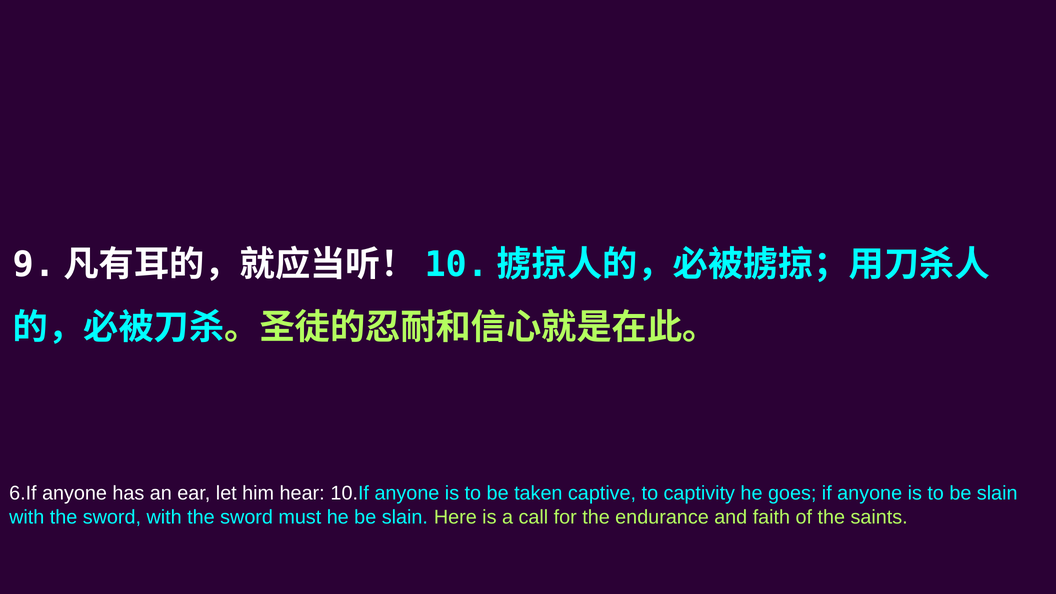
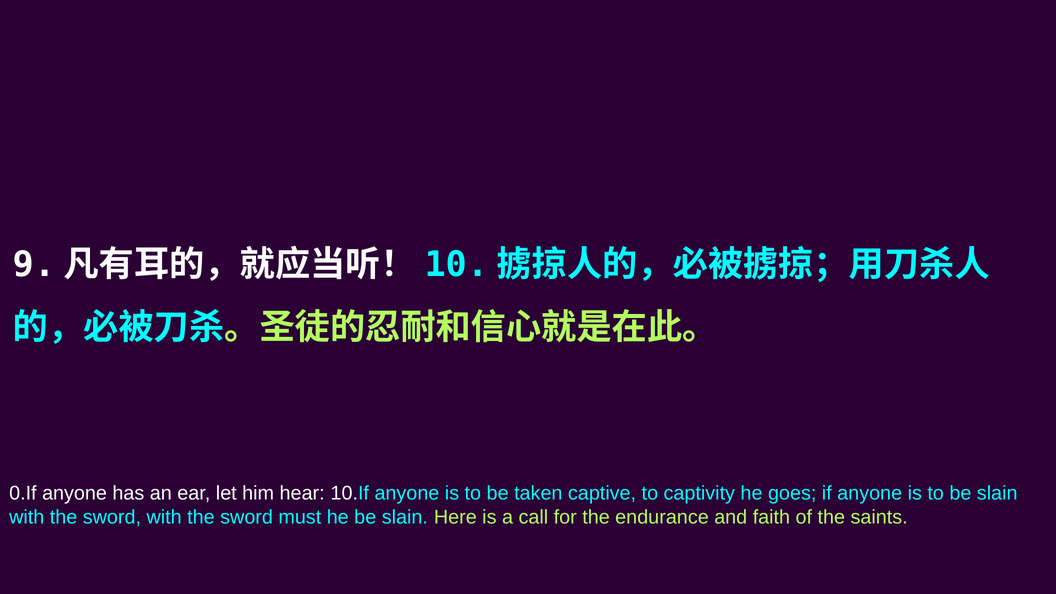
6.If: 6.If -> 0.If
